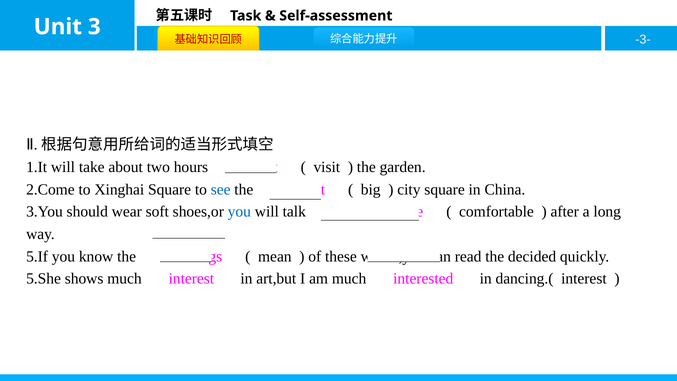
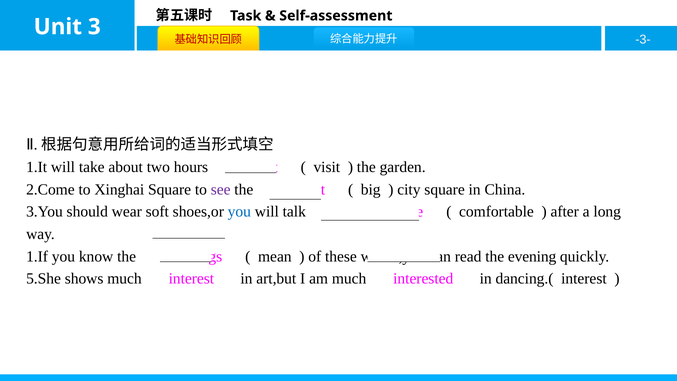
see colour: blue -> purple
5.If: 5.If -> 1.If
decided: decided -> evening
